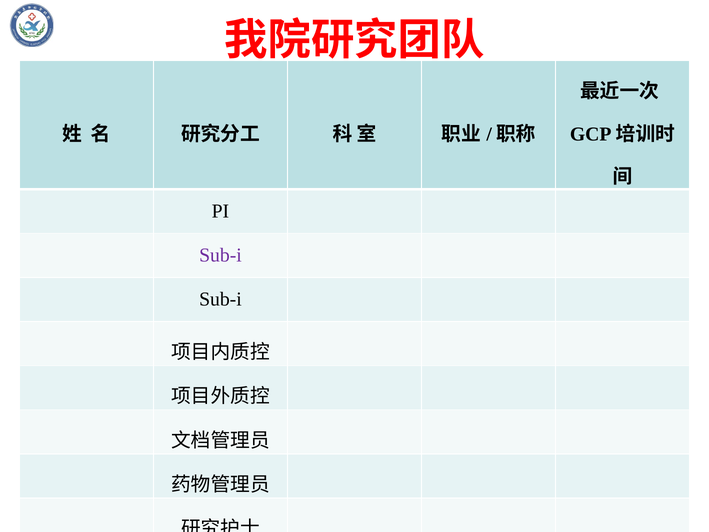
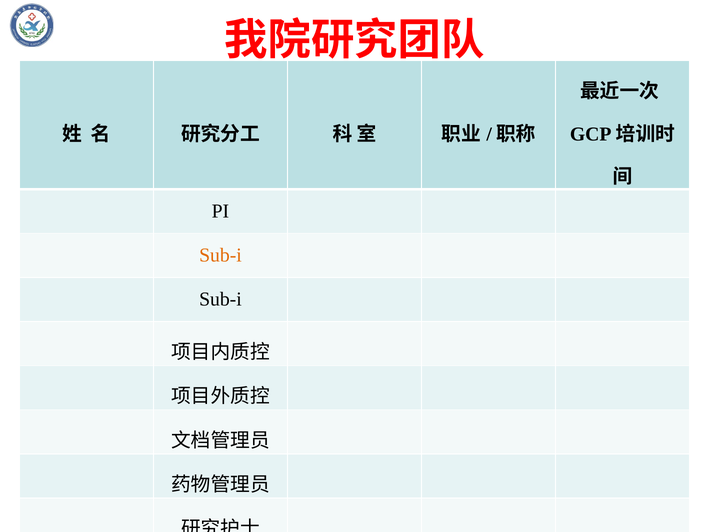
Sub-i at (220, 255) colour: purple -> orange
